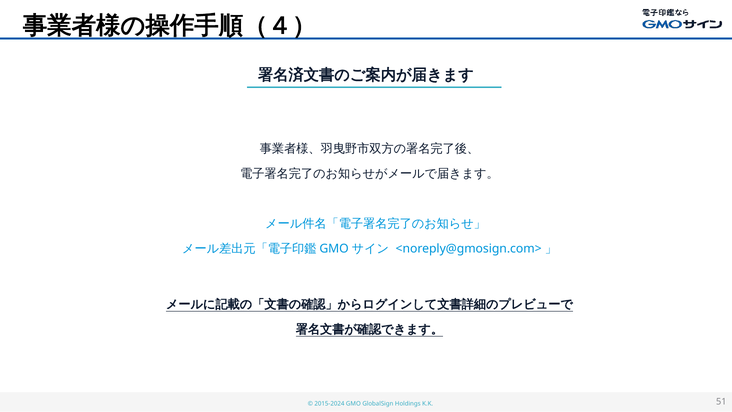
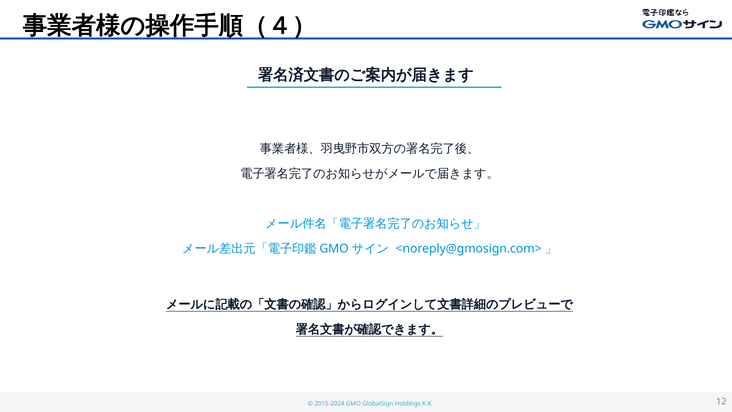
51: 51 -> 12
